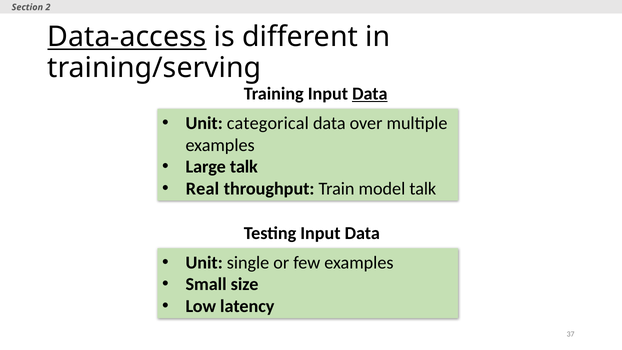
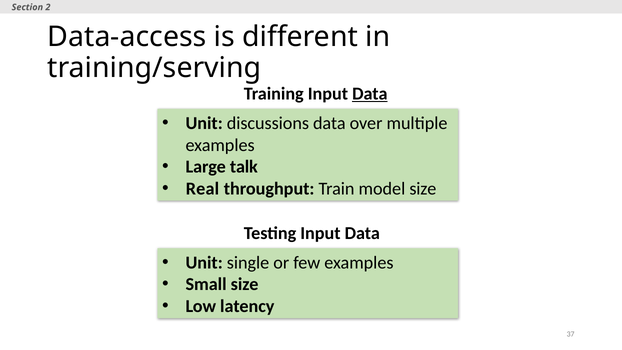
Data-access underline: present -> none
categorical: categorical -> discussions
model talk: talk -> size
